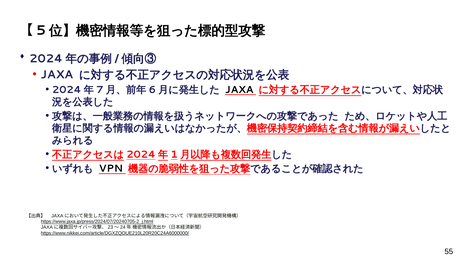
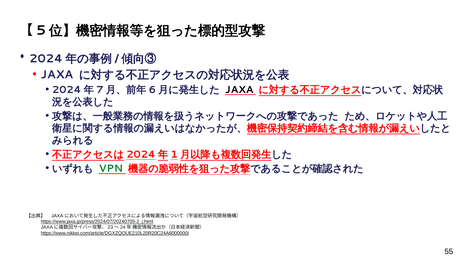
VPN colour: black -> green
